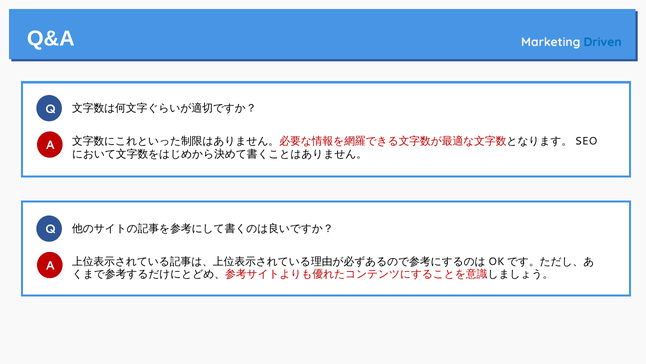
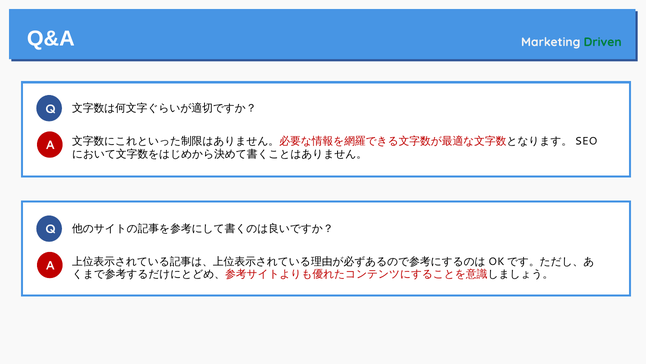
Driven colour: blue -> green
